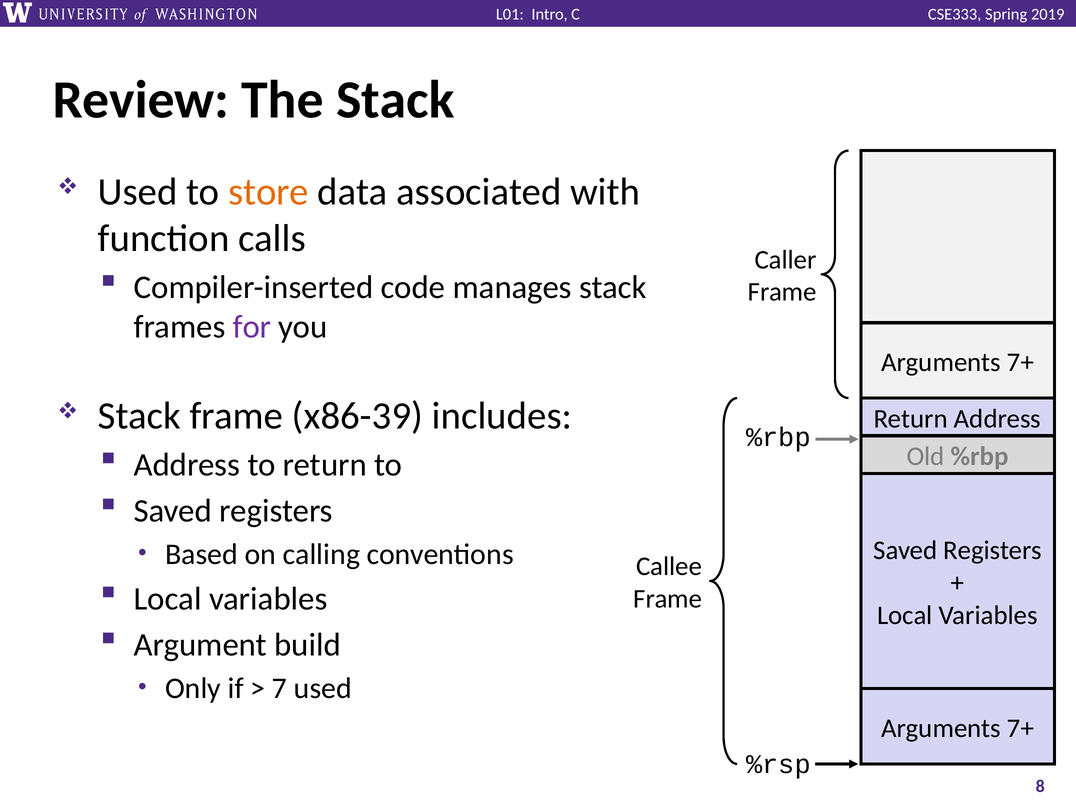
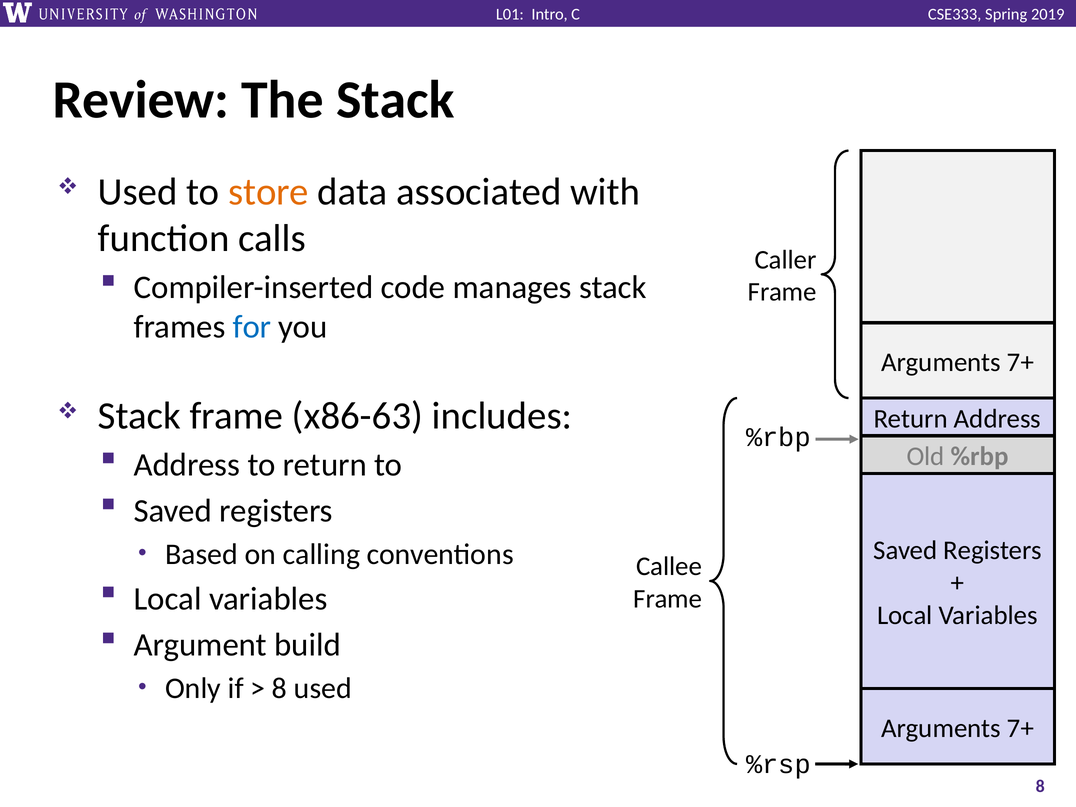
for colour: purple -> blue
x86-39: x86-39 -> x86-63
7 at (280, 688): 7 -> 8
